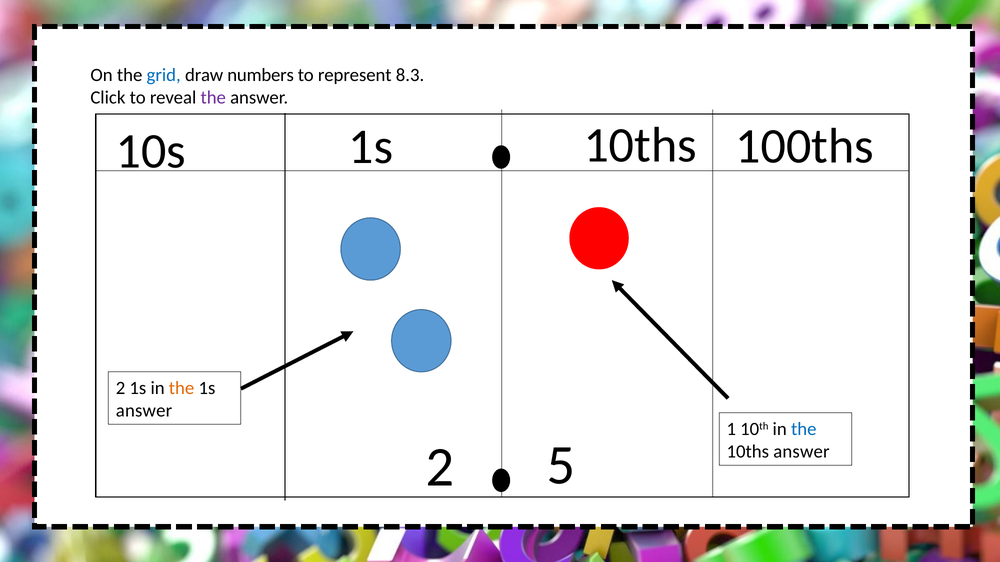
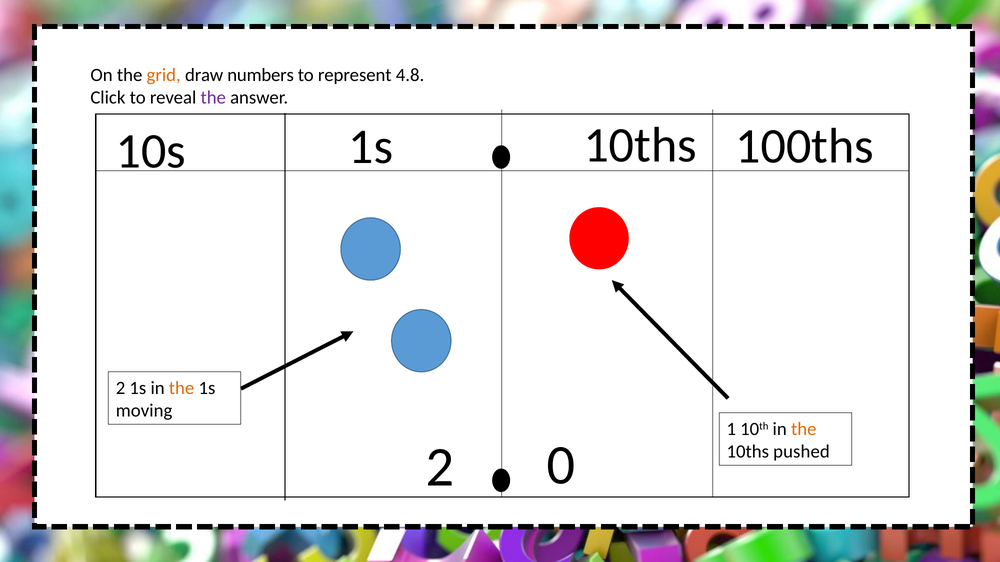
grid colour: blue -> orange
8.3: 8.3 -> 4.8
answer at (144, 411): answer -> moving
the at (804, 429) colour: blue -> orange
10ths answer: answer -> pushed
5: 5 -> 0
